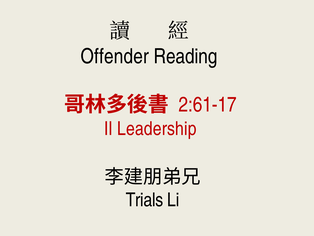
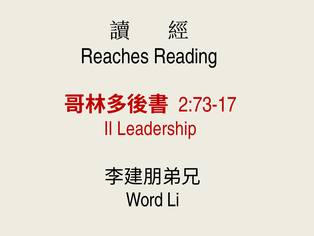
Offender: Offender -> Reaches
2:61-17: 2:61-17 -> 2:73-17
Trials: Trials -> Word
